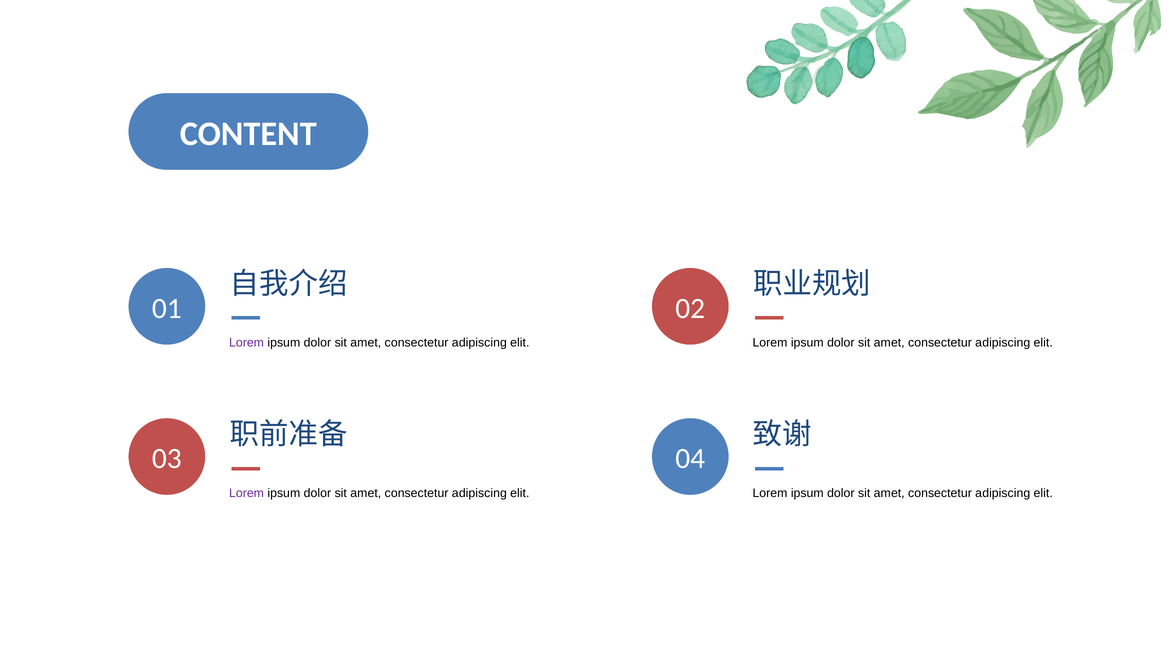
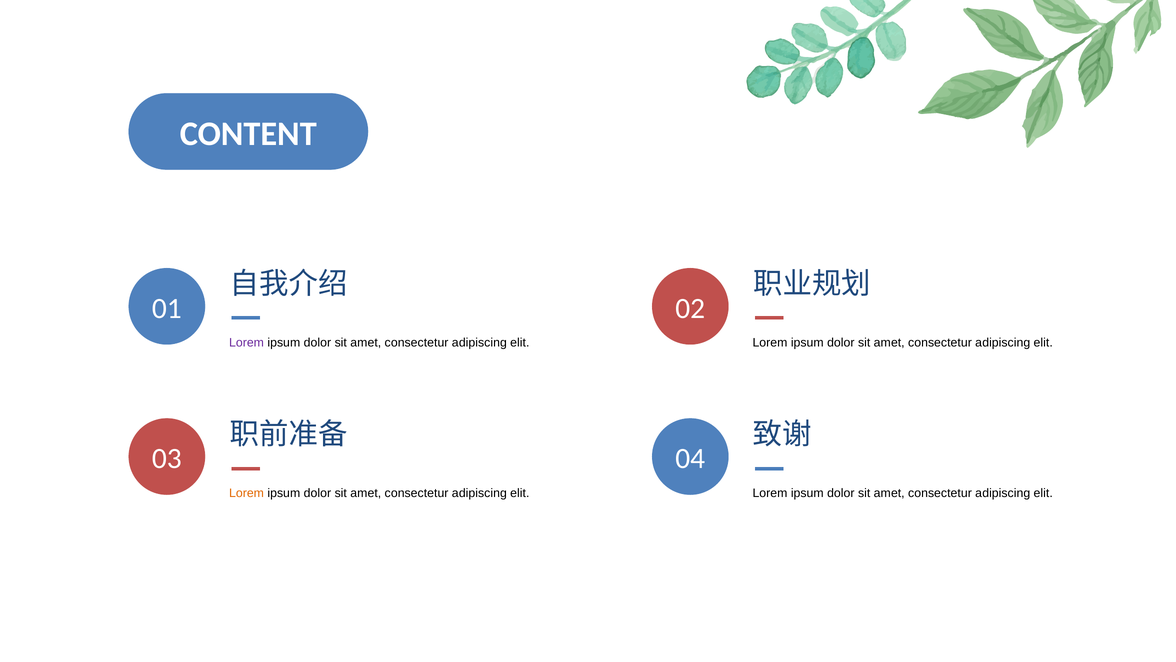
Lorem at (247, 493) colour: purple -> orange
